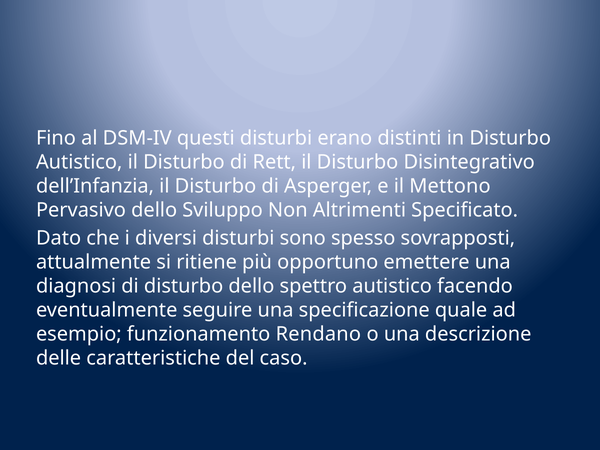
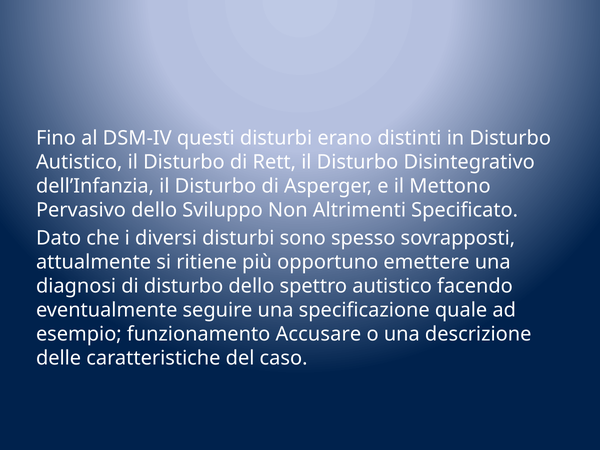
Rendano: Rendano -> Accusare
